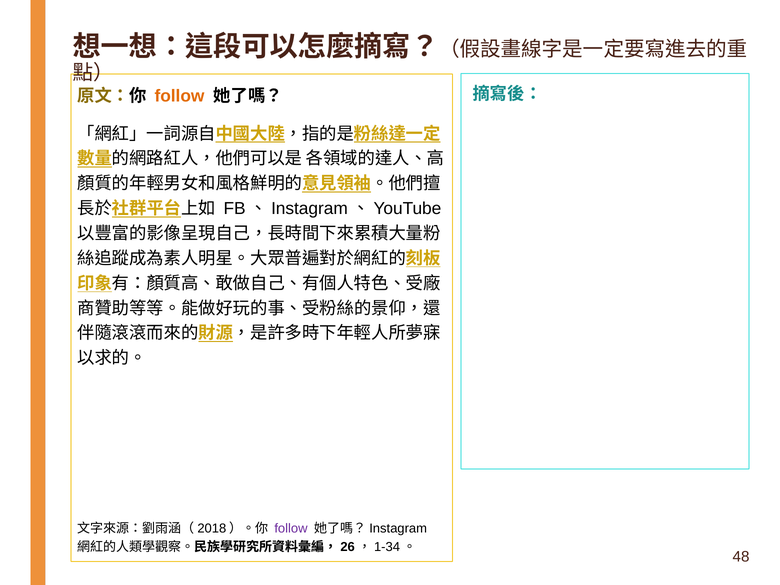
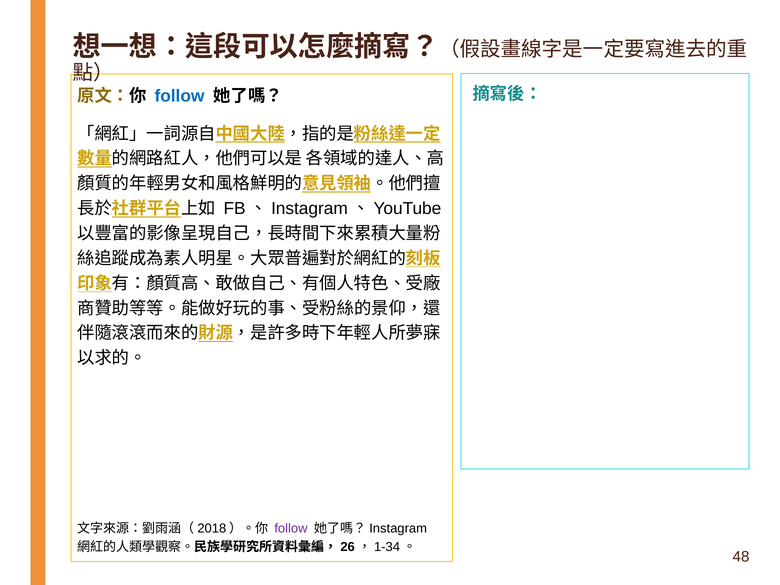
follow at (179, 96) colour: orange -> blue
